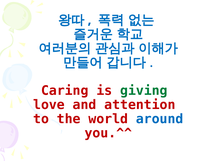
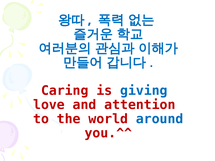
giving colour: green -> blue
